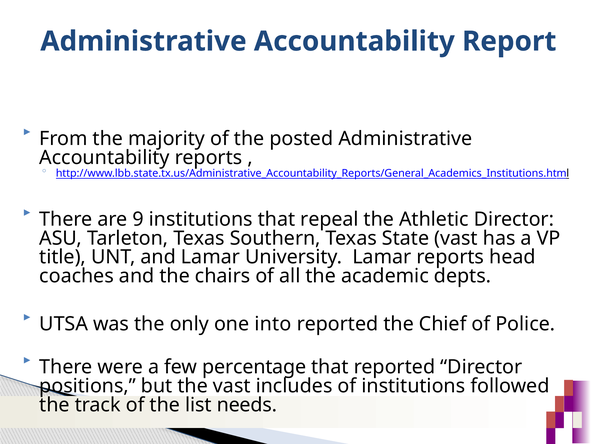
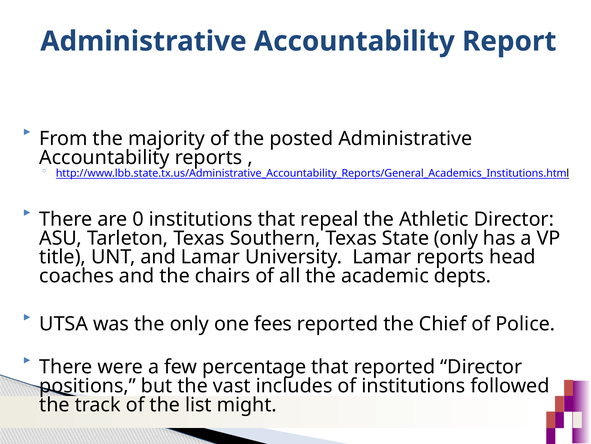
9: 9 -> 0
State vast: vast -> only
into: into -> fees
needs: needs -> might
